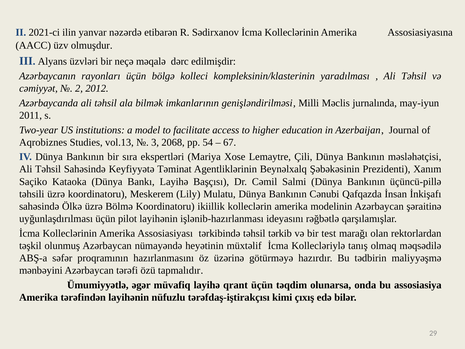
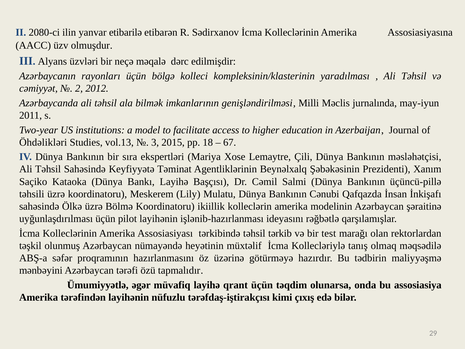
2021-ci: 2021-ci -> 2080-ci
nəzərdə: nəzərdə -> etibarilə
Aqrobiznes: Aqrobiznes -> Öhdəlikləri
2068: 2068 -> 2015
54: 54 -> 18
